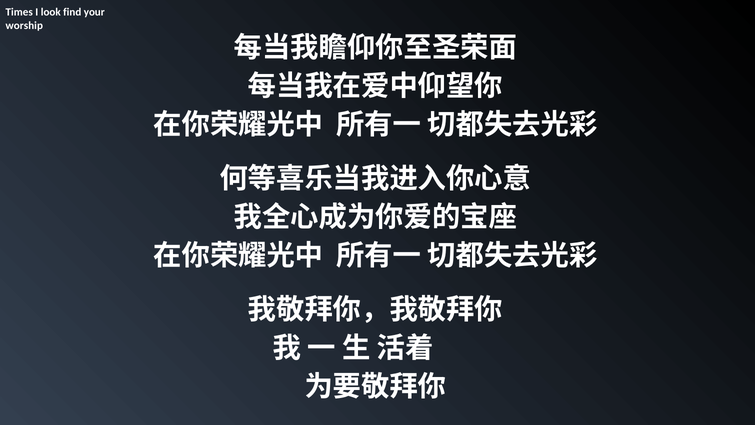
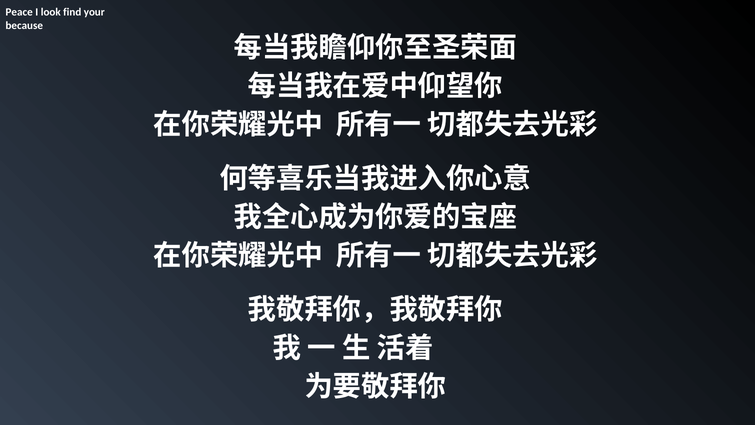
Times: Times -> Peace
worship: worship -> because
